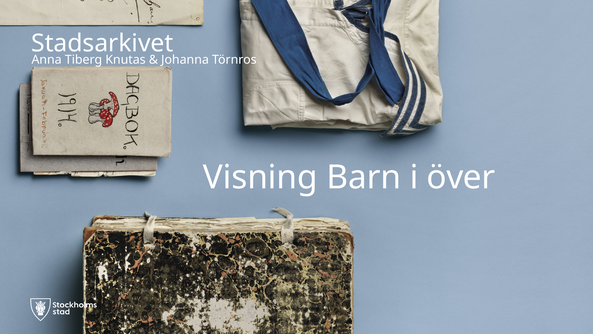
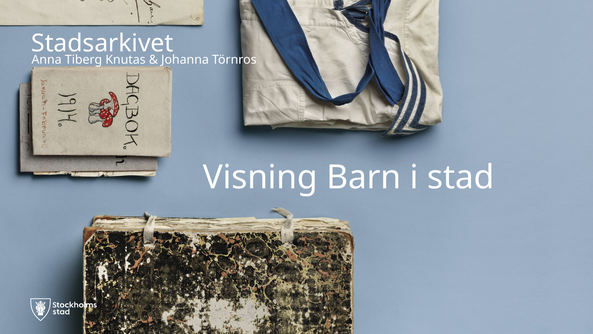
över: över -> stad
